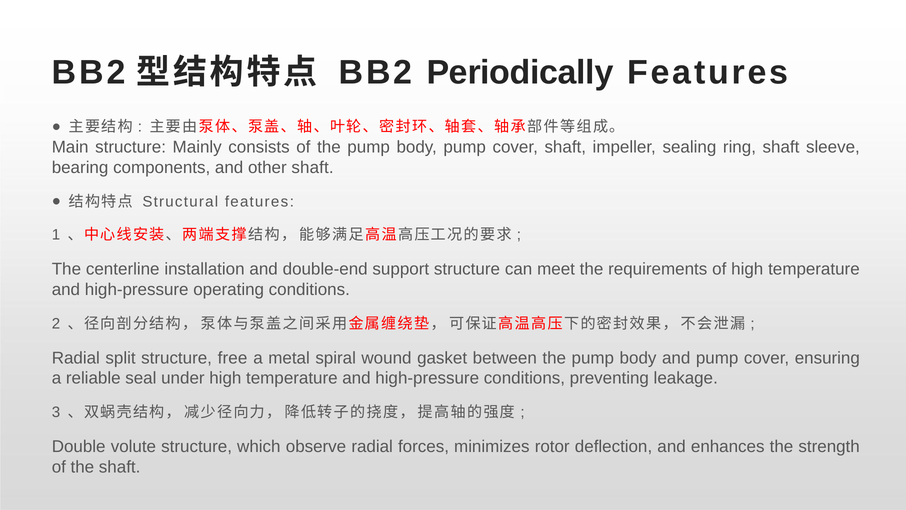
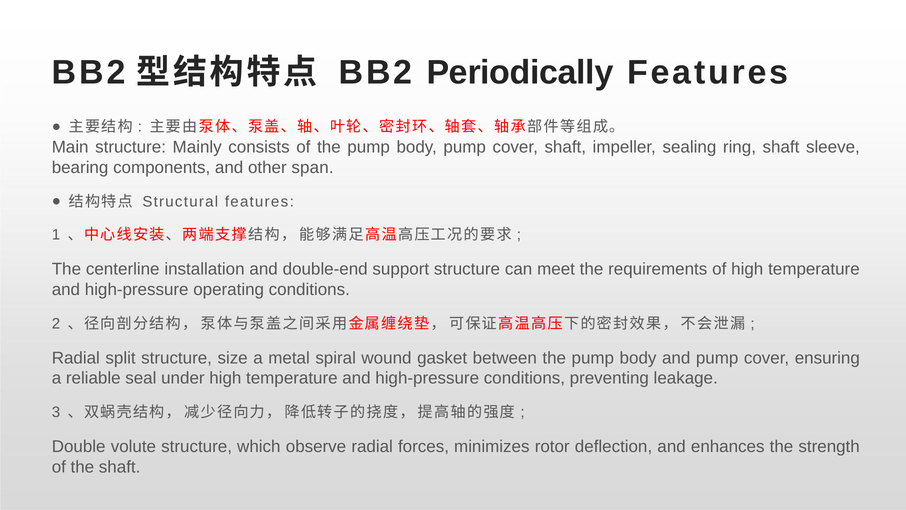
other shaft: shaft -> span
free: free -> size
